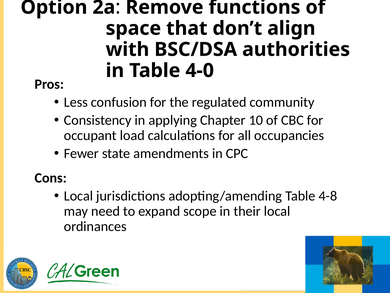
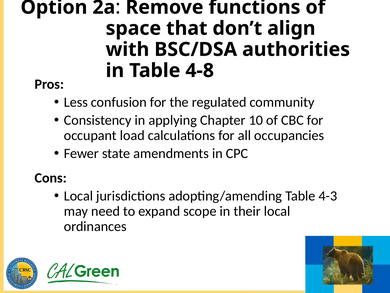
4-0: 4-0 -> 4-8
4-8: 4-8 -> 4-3
